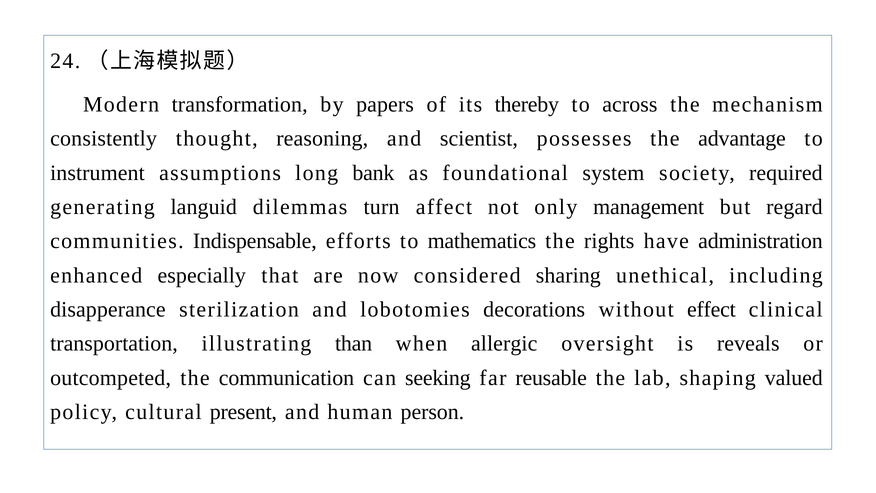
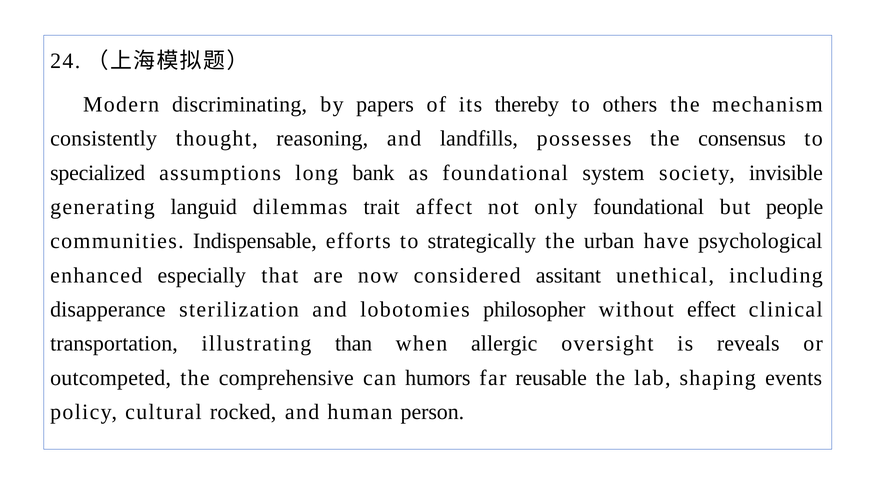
transformation: transformation -> discriminating
across: across -> others
scientist: scientist -> landfills
advantage: advantage -> consensus
instrument: instrument -> specialized
required: required -> invisible
turn: turn -> trait
only management: management -> foundational
regard: regard -> people
mathematics: mathematics -> strategically
rights: rights -> urban
administration: administration -> psychological
sharing: sharing -> assitant
decorations: decorations -> philosopher
communication: communication -> comprehensive
seeking: seeking -> humors
valued: valued -> events
present: present -> rocked
